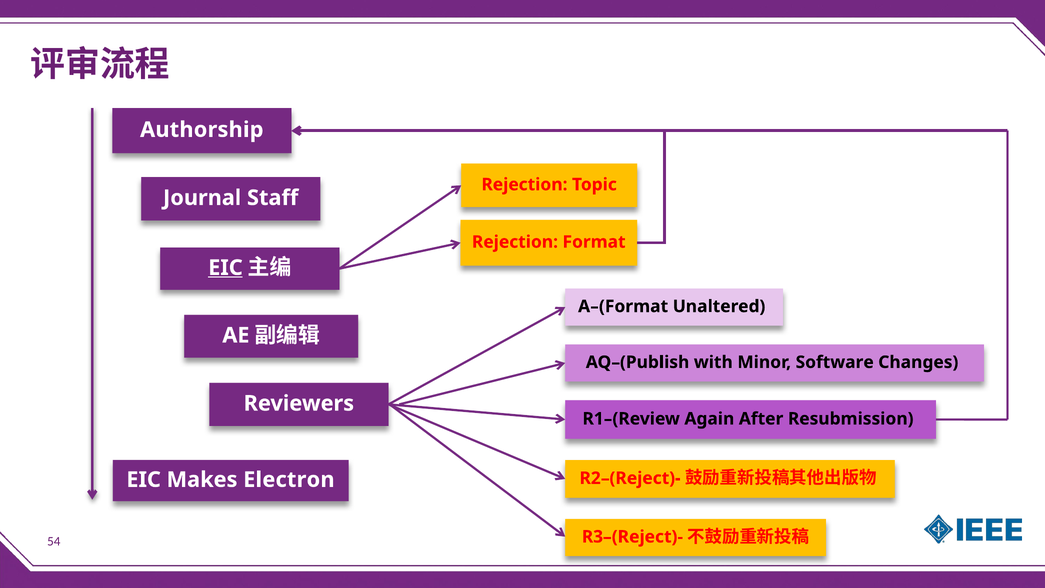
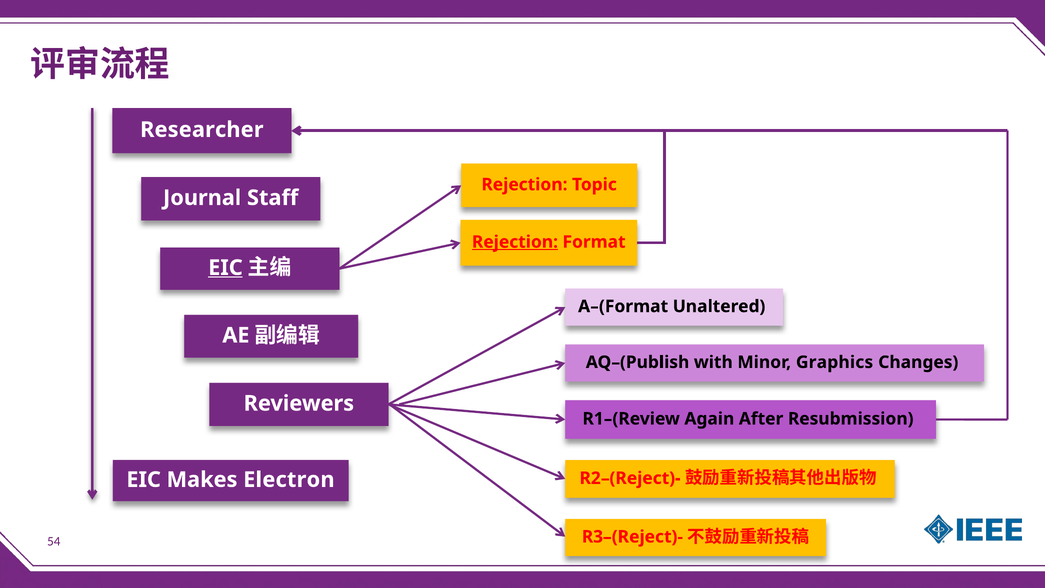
Authorship: Authorship -> Researcher
Rejection at (515, 242) underline: none -> present
Software: Software -> Graphics
